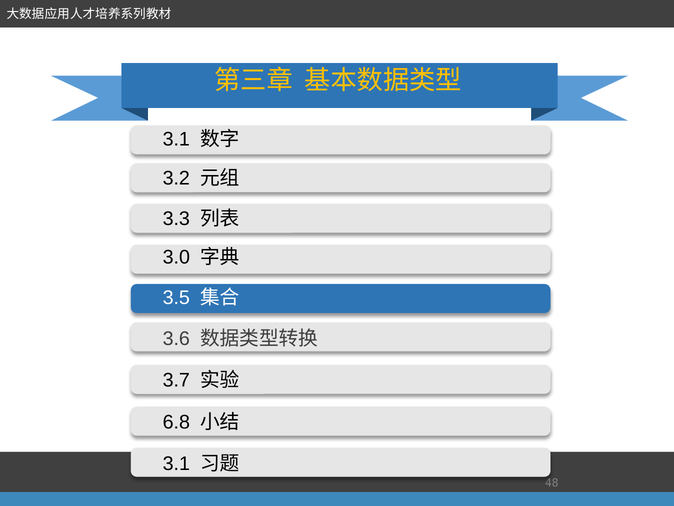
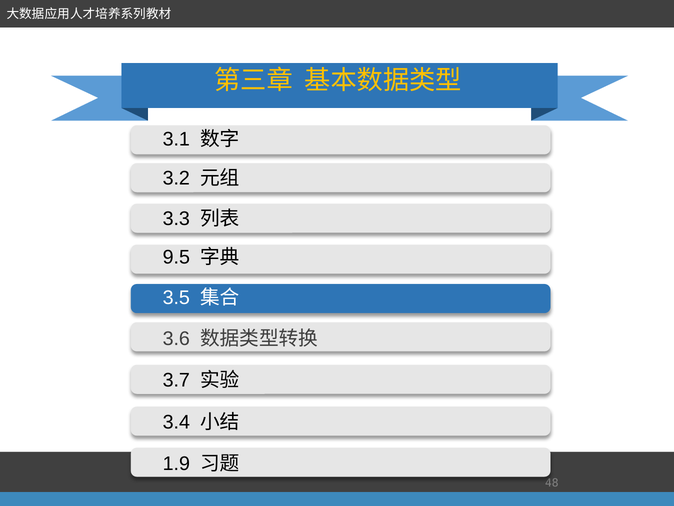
3.0: 3.0 -> 9.5
6.8: 6.8 -> 3.4
3.1 at (176, 464): 3.1 -> 1.9
